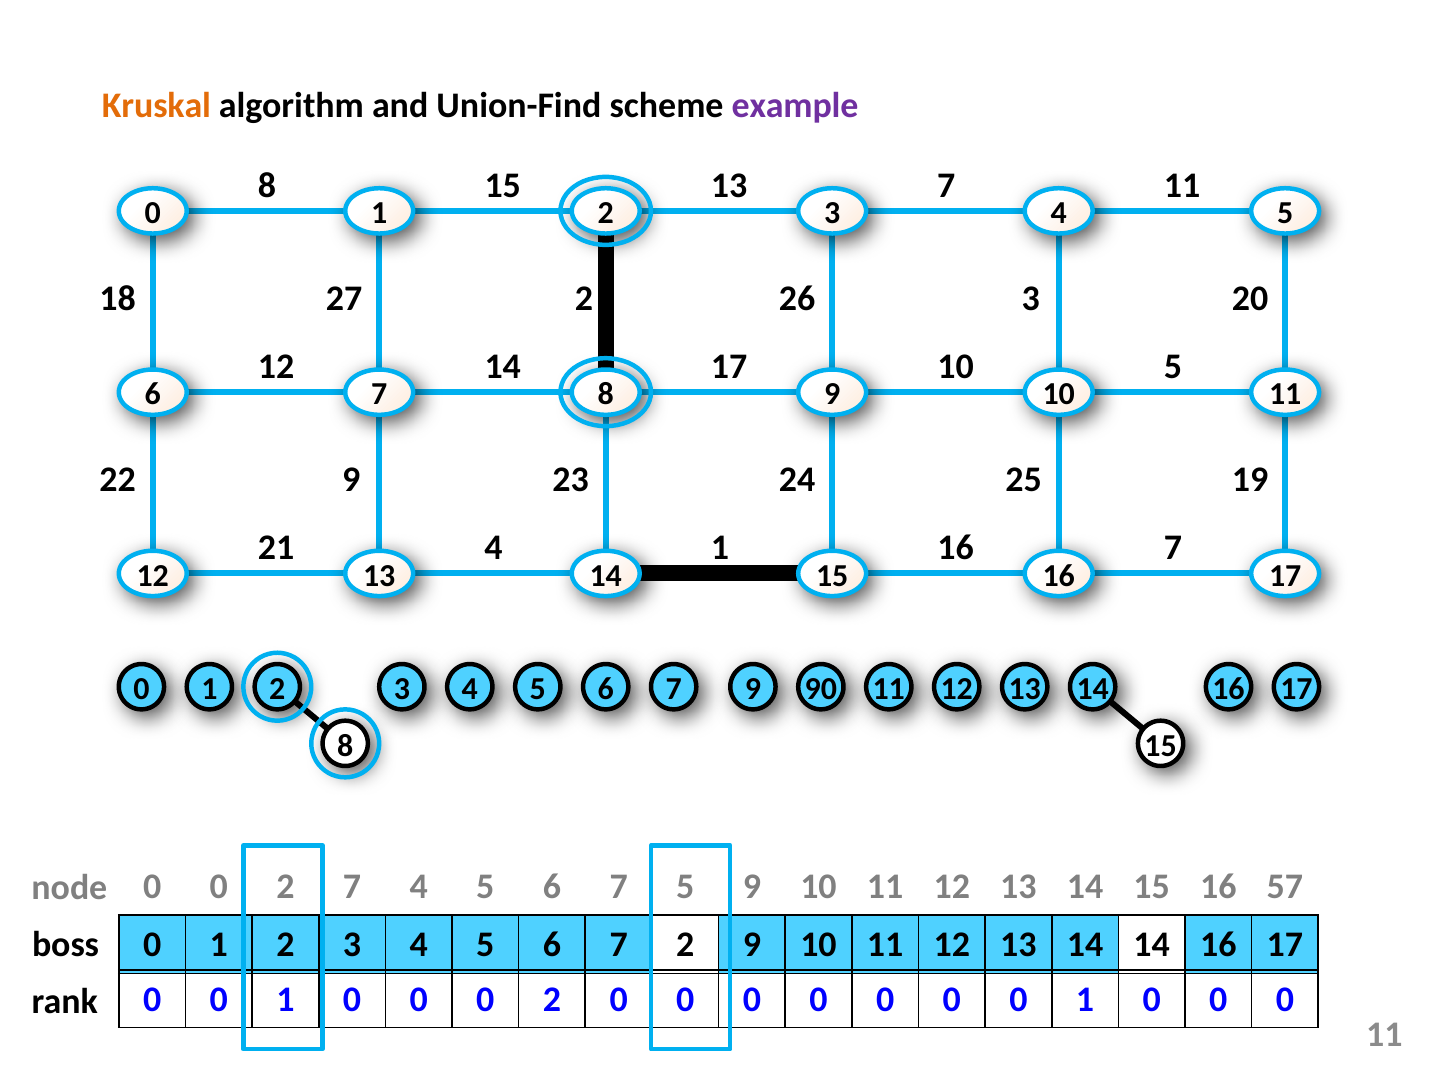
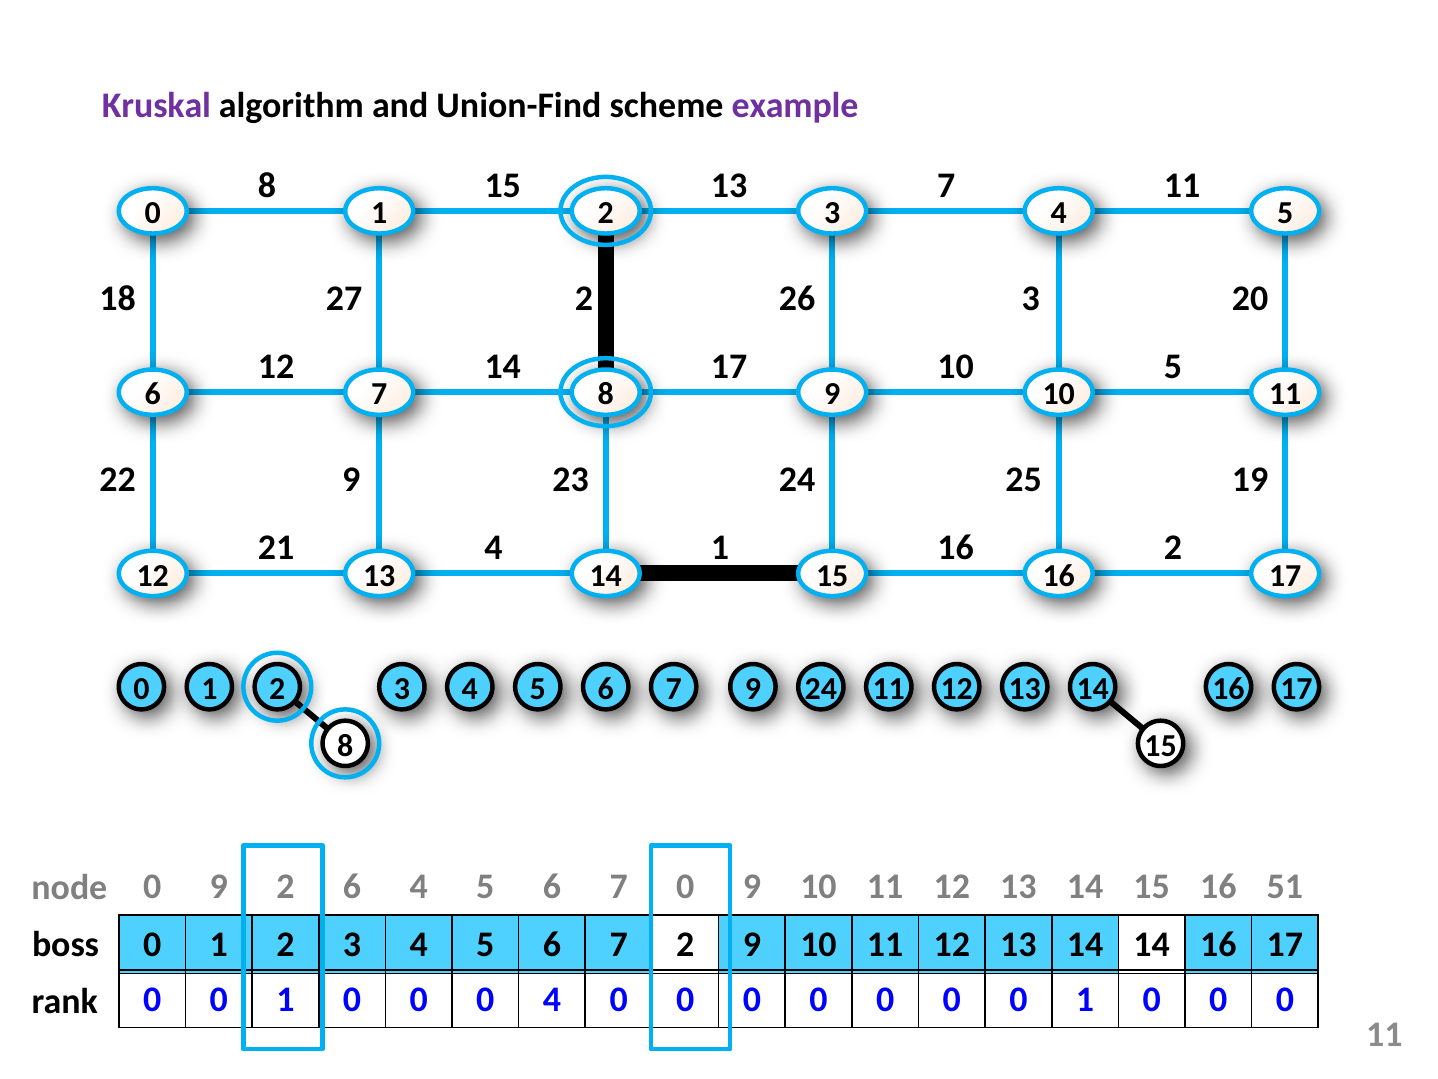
Kruskal colour: orange -> purple
16 7: 7 -> 2
9 90: 90 -> 24
0 at (219, 886): 0 -> 9
2 7: 7 -> 6
7 5: 5 -> 0
57: 57 -> 51
0 0 0 2: 2 -> 4
